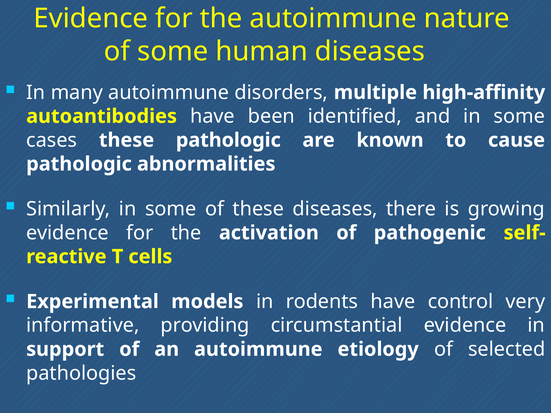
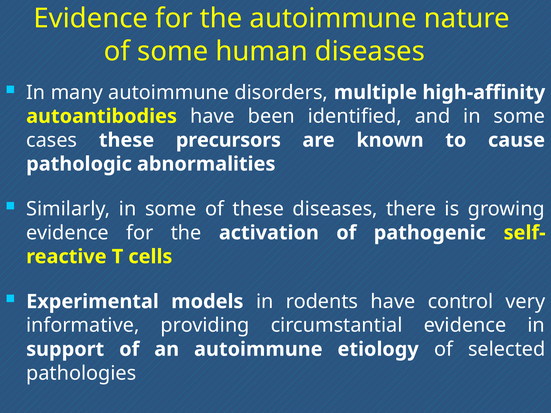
these pathologic: pathologic -> precursors
